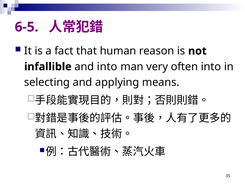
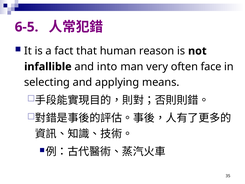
often into: into -> face
